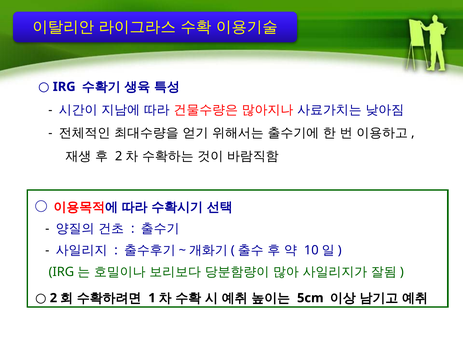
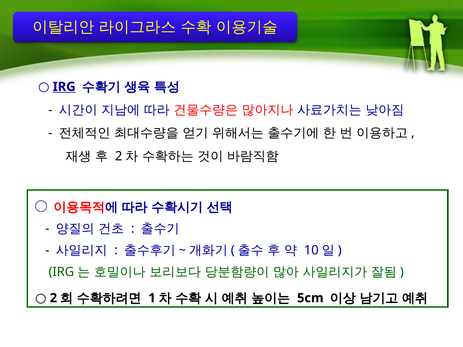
IRG underline: none -> present
